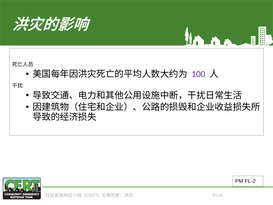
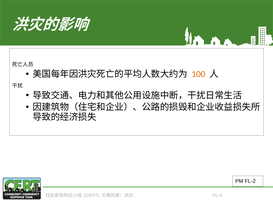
100 colour: purple -> orange
